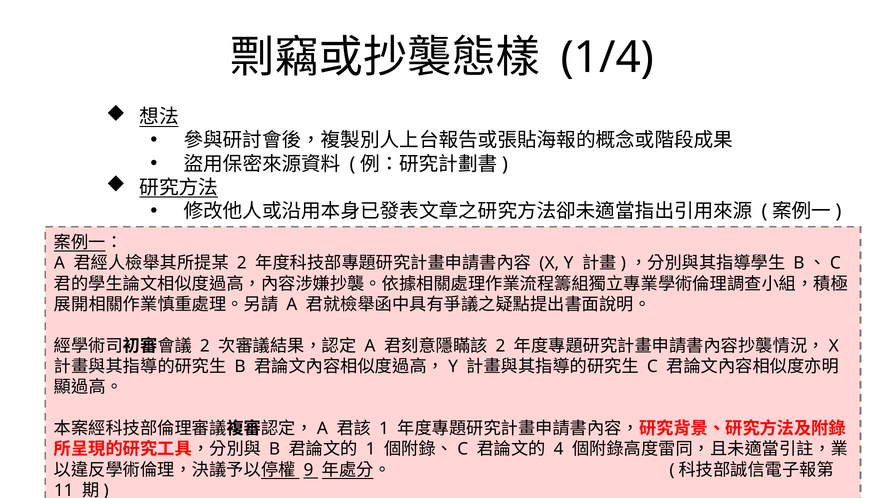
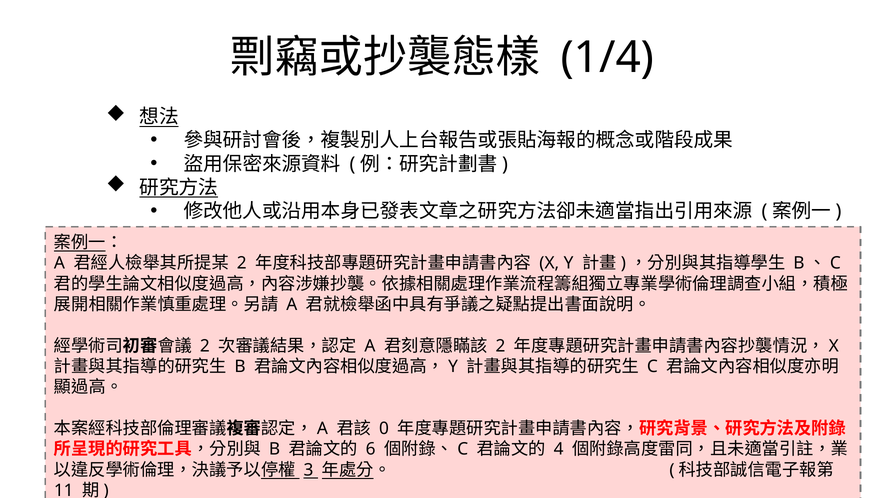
1 at (384, 428): 1 -> 0
1 at (371, 449): 1 -> 6
9: 9 -> 3
